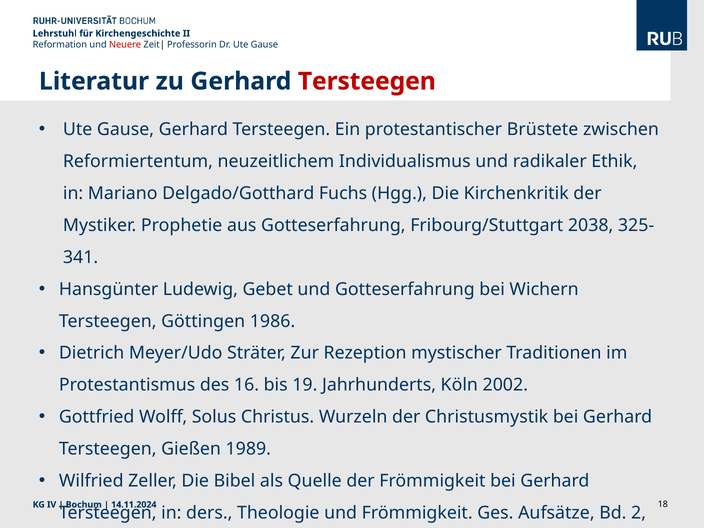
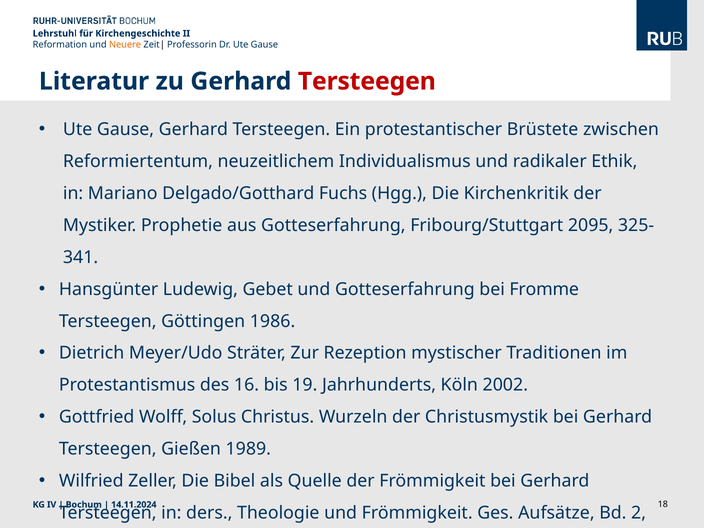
Neuere colour: red -> orange
2038: 2038 -> 2095
Wichern: Wichern -> Fromme
